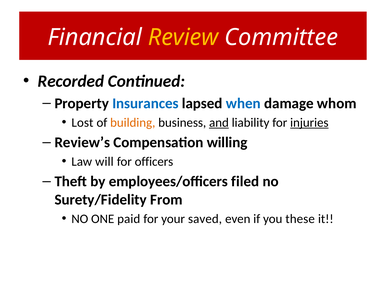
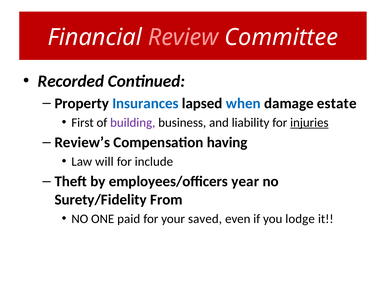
Review colour: yellow -> pink
whom: whom -> estate
Lost: Lost -> First
building colour: orange -> purple
and underline: present -> none
willing: willing -> having
officers: officers -> include
filed: filed -> year
these: these -> lodge
